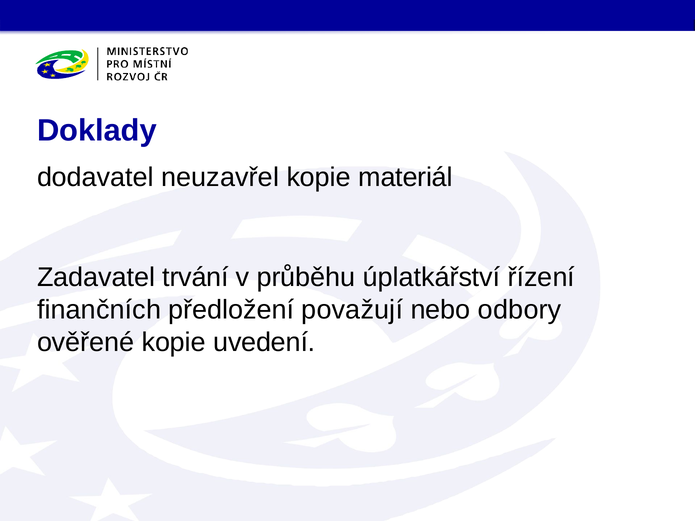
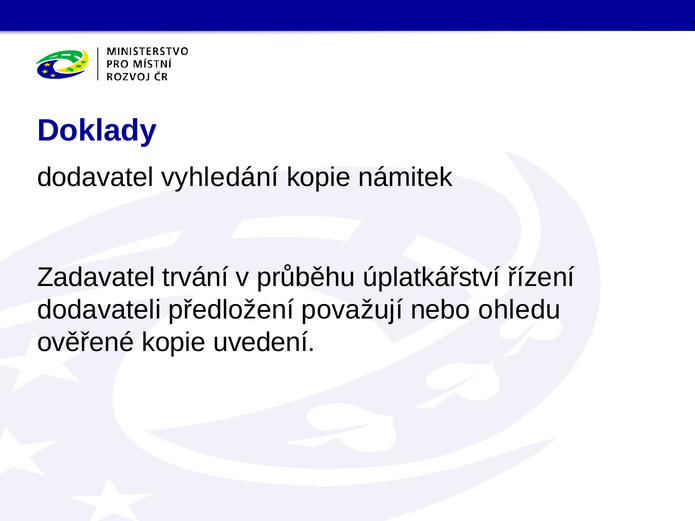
neuzavřel: neuzavřel -> vyhledání
materiál: materiál -> námitek
finančních: finančních -> dodavateli
odbory: odbory -> ohledu
